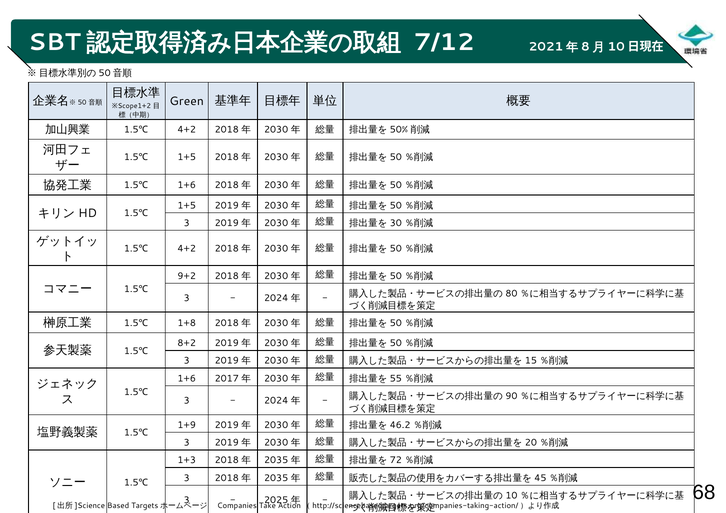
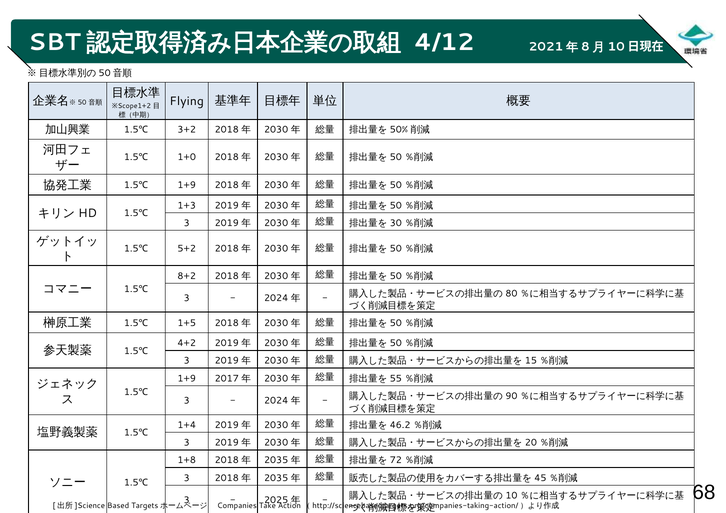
7/12: 7/12 -> 4/12
Green: Green -> Flying
4+2 at (187, 130): 4+2 -> 3+2
1+5 at (187, 157): 1+5 -> 1+0
1+6 at (187, 185): 1+6 -> 1+9
1+5 at (187, 206): 1+5 -> 1+3
4+2 at (187, 249): 4+2 -> 5+2
9+2: 9+2 -> 8+2
1+8: 1+8 -> 1+5
8+2: 8+2 -> 4+2
1+6 at (187, 379): 1+6 -> 1+9
1+9: 1+9 -> 1+4
1+3: 1+3 -> 1+8
